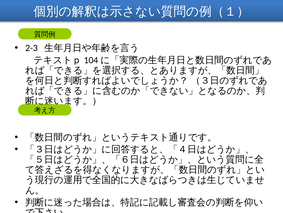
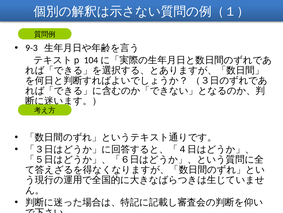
2-3: 2-3 -> 9-3
